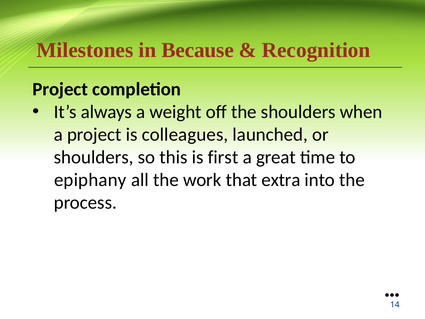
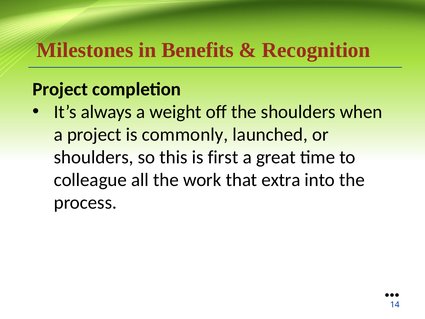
Because: Because -> Benefits
colleagues: colleagues -> commonly
epiphany: epiphany -> colleague
